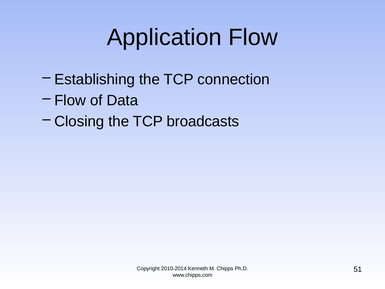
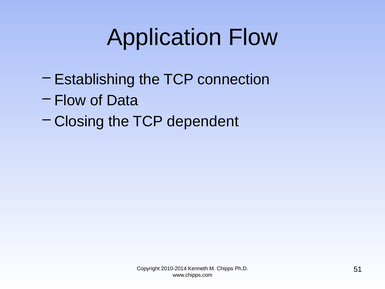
broadcasts: broadcasts -> dependent
